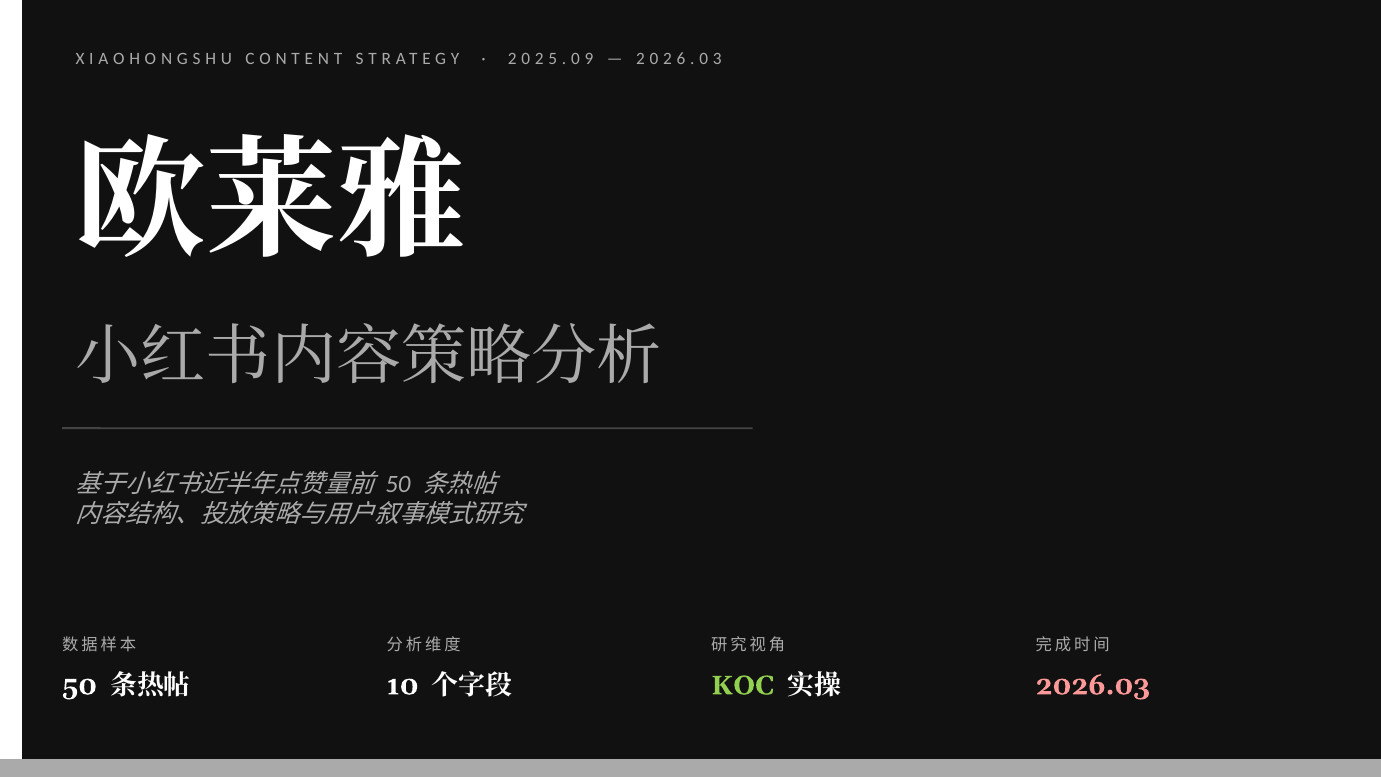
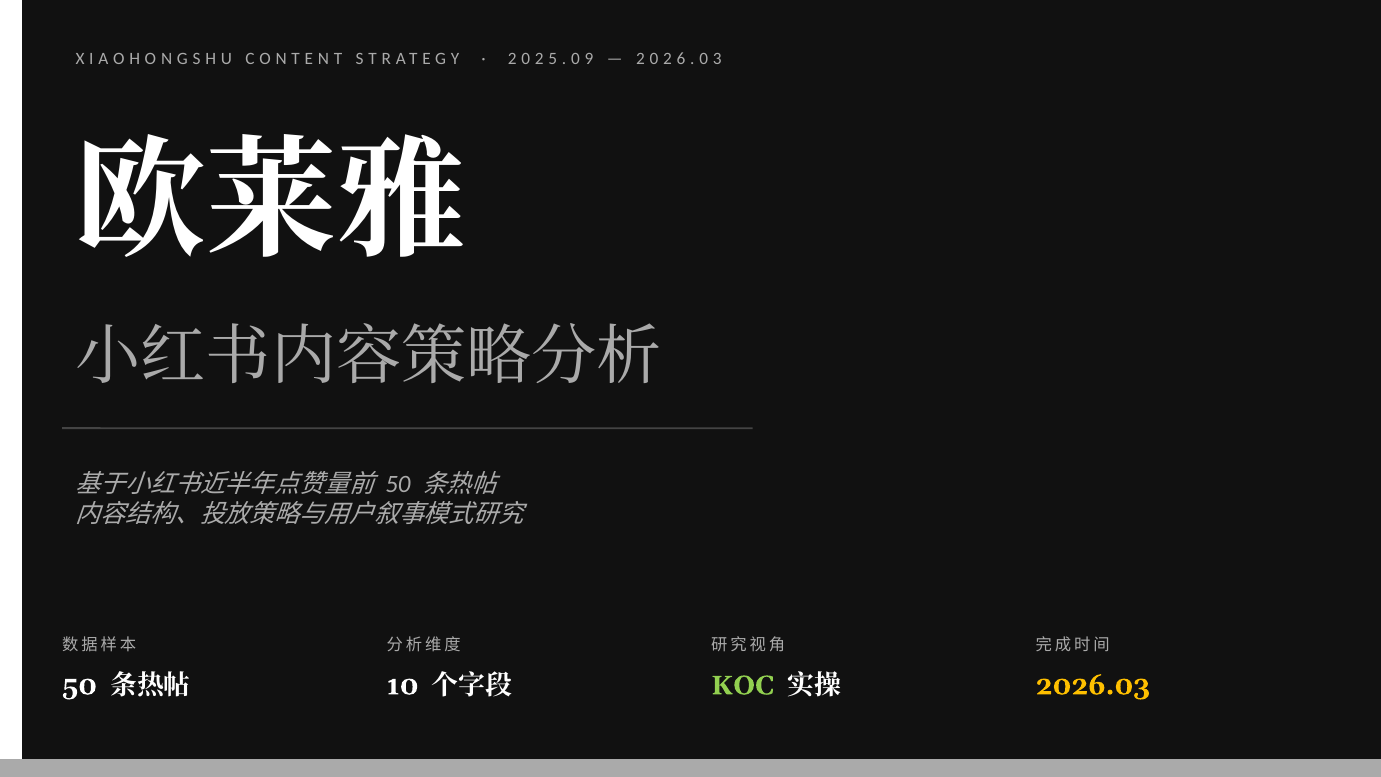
2026.03 colour: pink -> yellow
